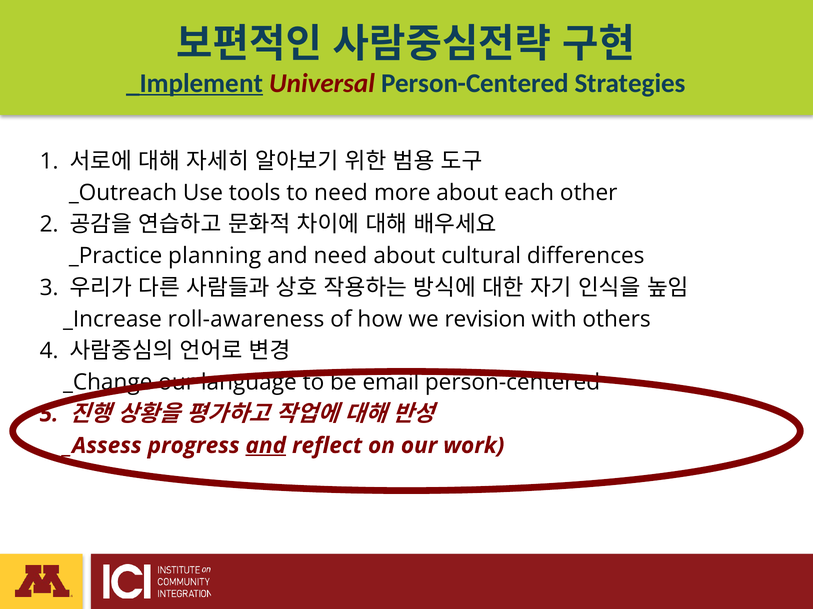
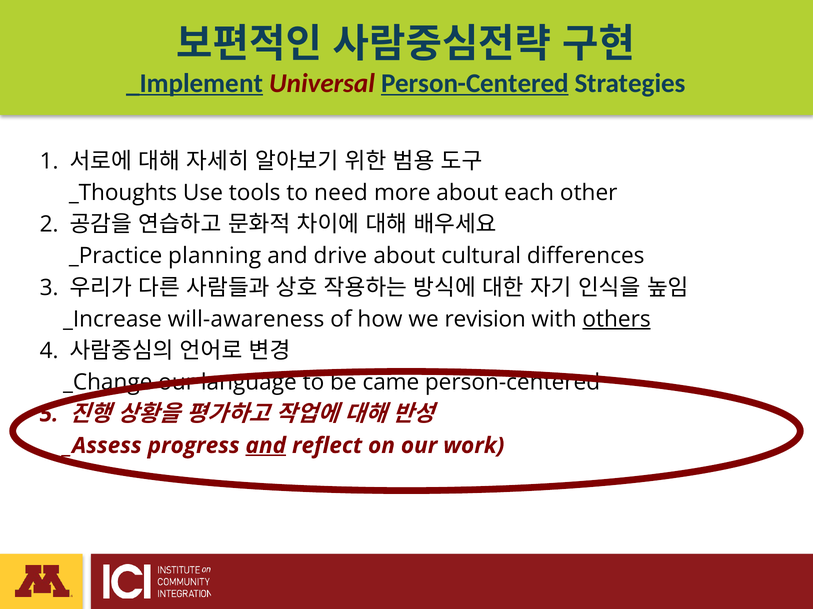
Person-Centered at (475, 83) underline: none -> present
_Outreach: _Outreach -> _Thoughts
and need: need -> drive
roll-awareness: roll-awareness -> will-awareness
others underline: none -> present
email: email -> came
